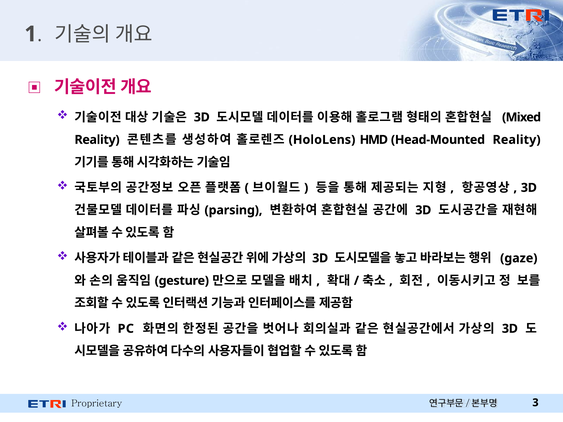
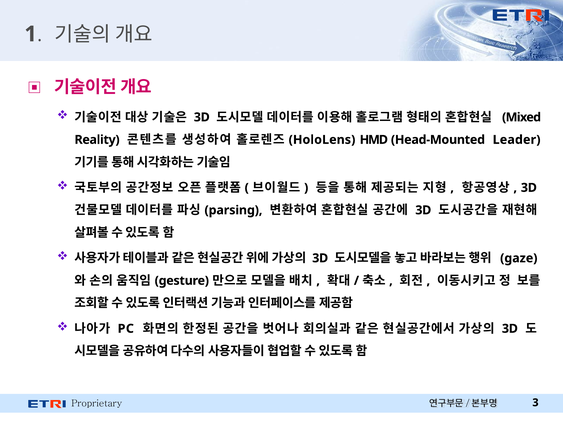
Head-Mounted Reality: Reality -> Leader
